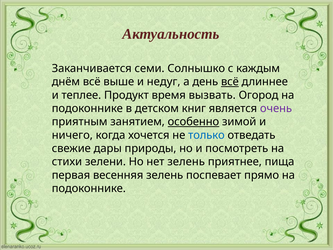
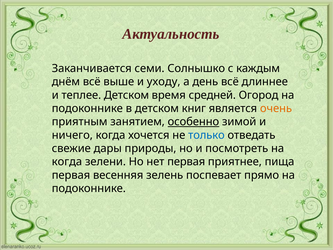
недуг: недуг -> уходу
всё at (230, 82) underline: present -> none
теплее Продукт: Продукт -> Детском
вызвать: вызвать -> средней
очень colour: purple -> orange
стихи at (67, 162): стихи -> когда
нет зелень: зелень -> первая
